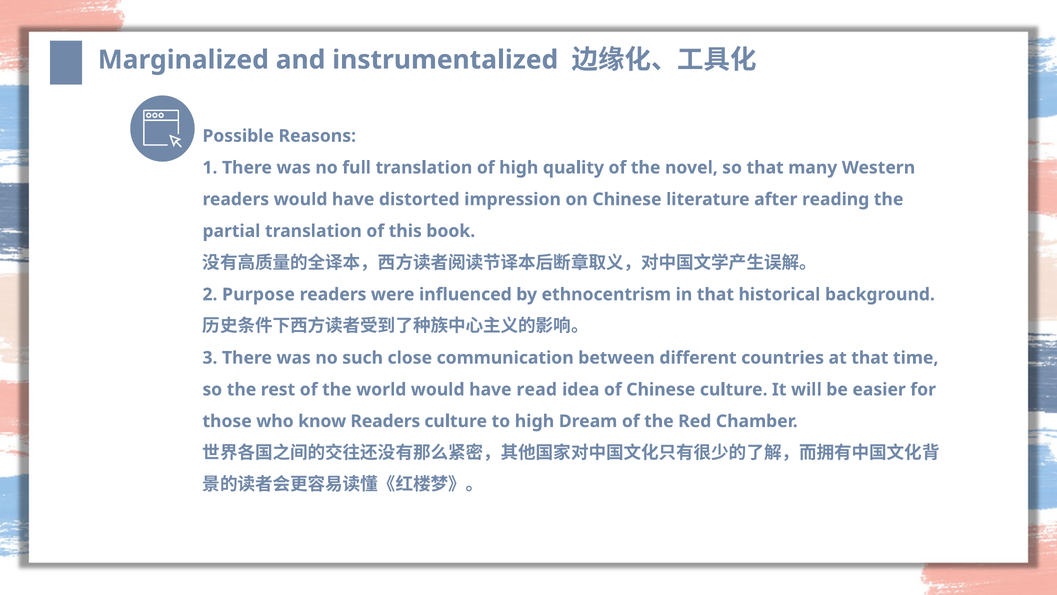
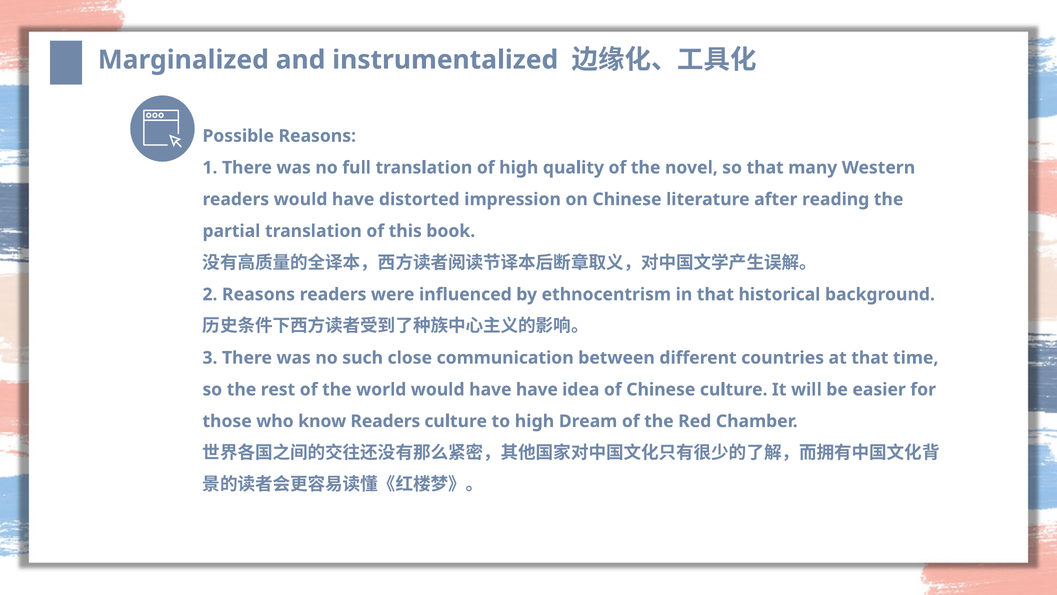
2 Purpose: Purpose -> Reasons
have read: read -> have
